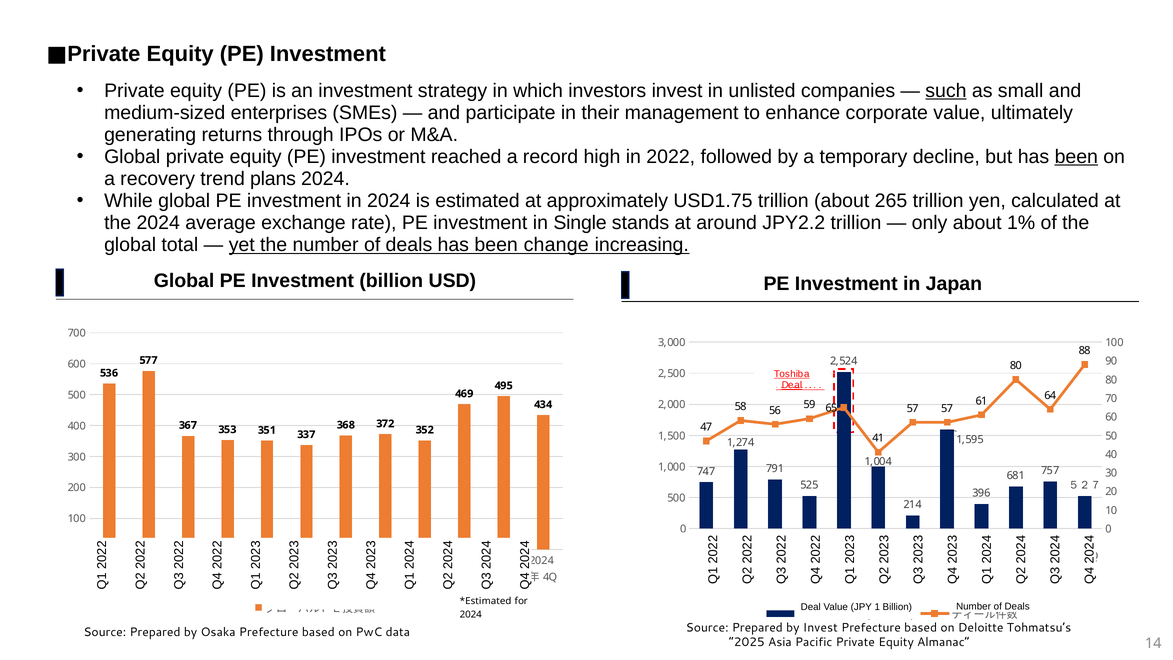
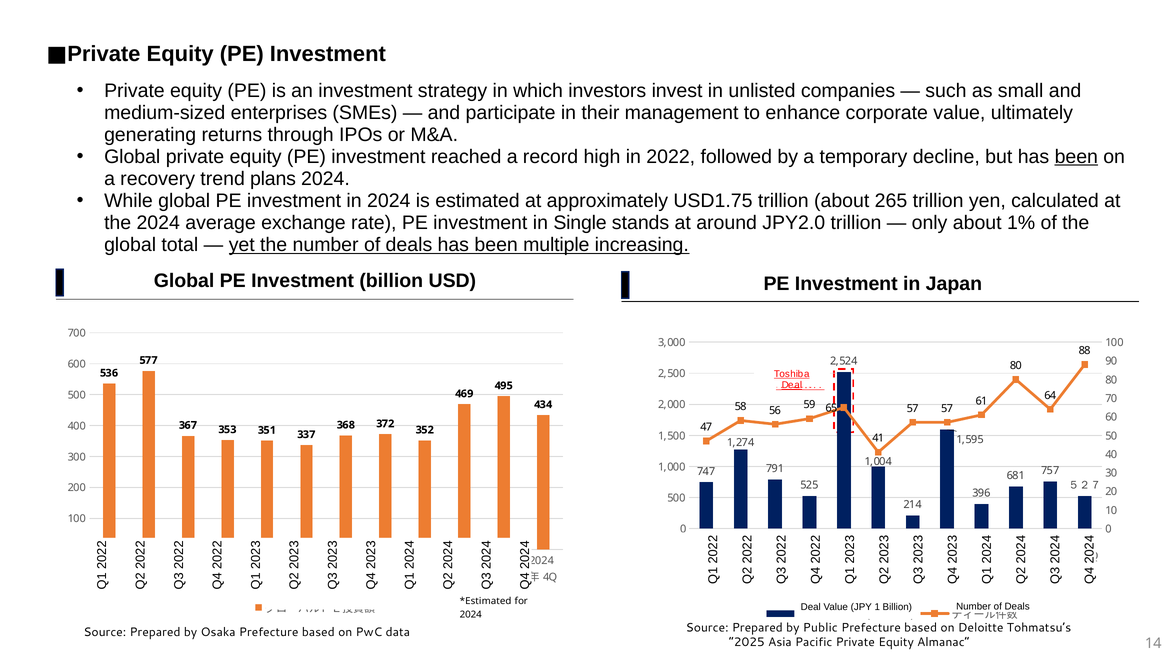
such underline: present -> none
JPY2.2: JPY2.2 -> JPY2.0
change: change -> multiple
by Invest: Invest -> Public
